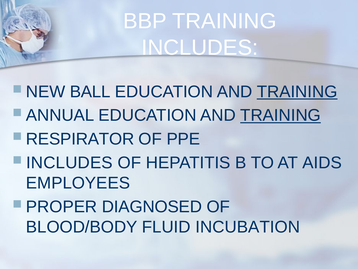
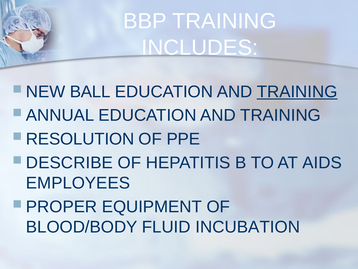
TRAINING at (281, 115) underline: present -> none
RESPIRATOR: RESPIRATOR -> RESOLUTION
INCLUDES at (69, 162): INCLUDES -> DESCRIBE
DIAGNOSED: DIAGNOSED -> EQUIPMENT
